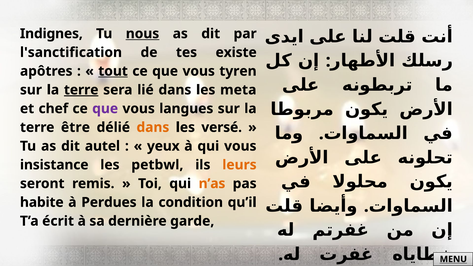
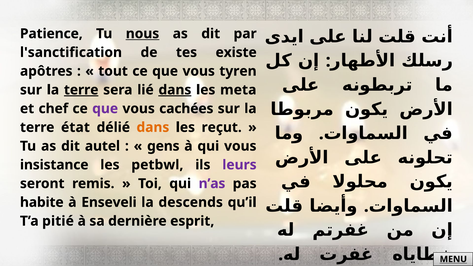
Indignes: Indignes -> Patience
tout underline: present -> none
dans at (175, 90) underline: none -> present
langues: langues -> cachées
être: être -> état
versé: versé -> reçut
yeux: yeux -> gens
leurs colour: orange -> purple
n’as colour: orange -> purple
Perdues: Perdues -> Enseveli
condition: condition -> descends
écrit: écrit -> pitié
garde: garde -> esprit
